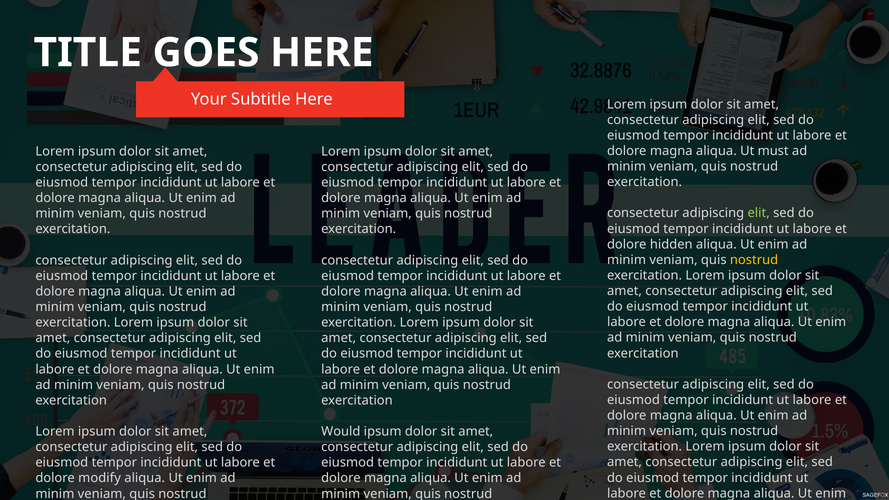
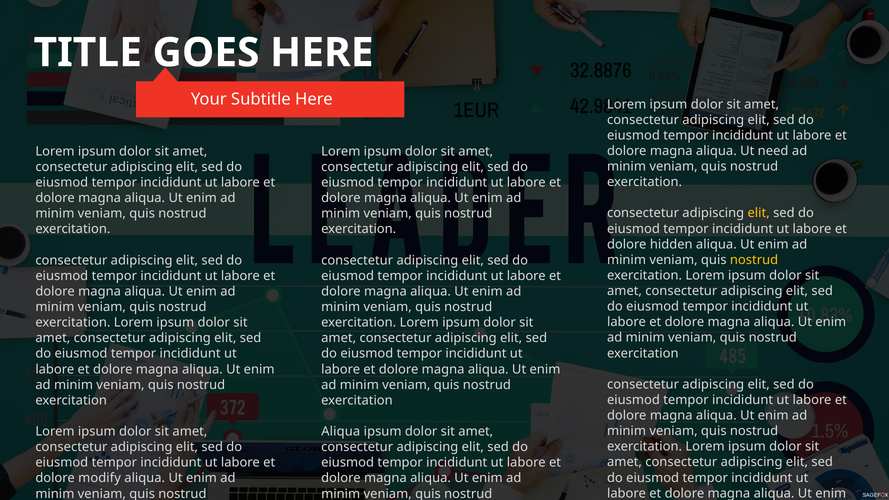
must: must -> need
elit at (759, 213) colour: light green -> yellow
Would at (341, 432): Would -> Aliqua
